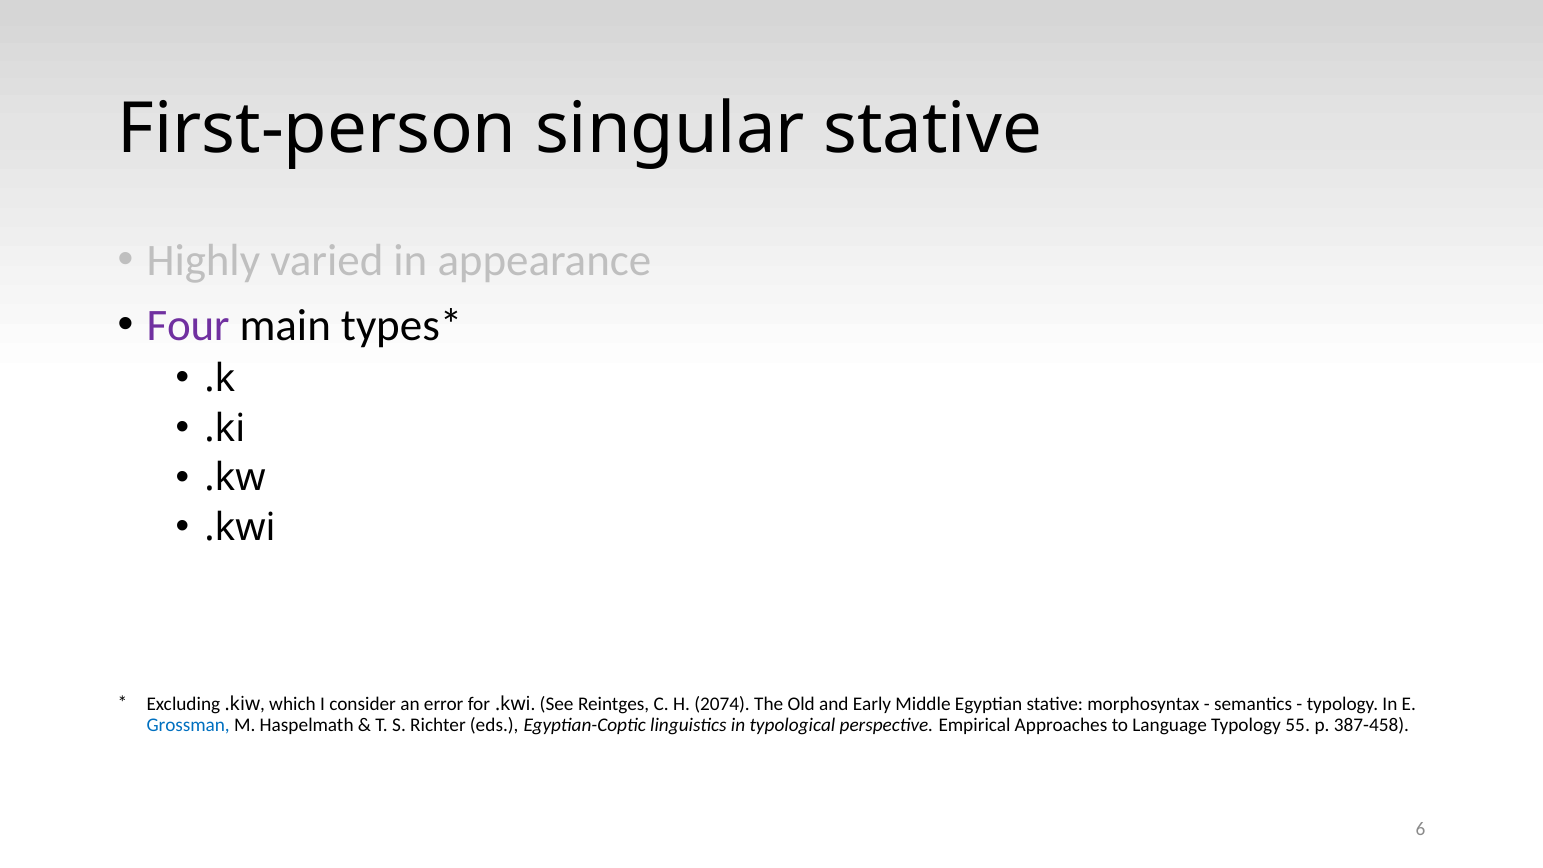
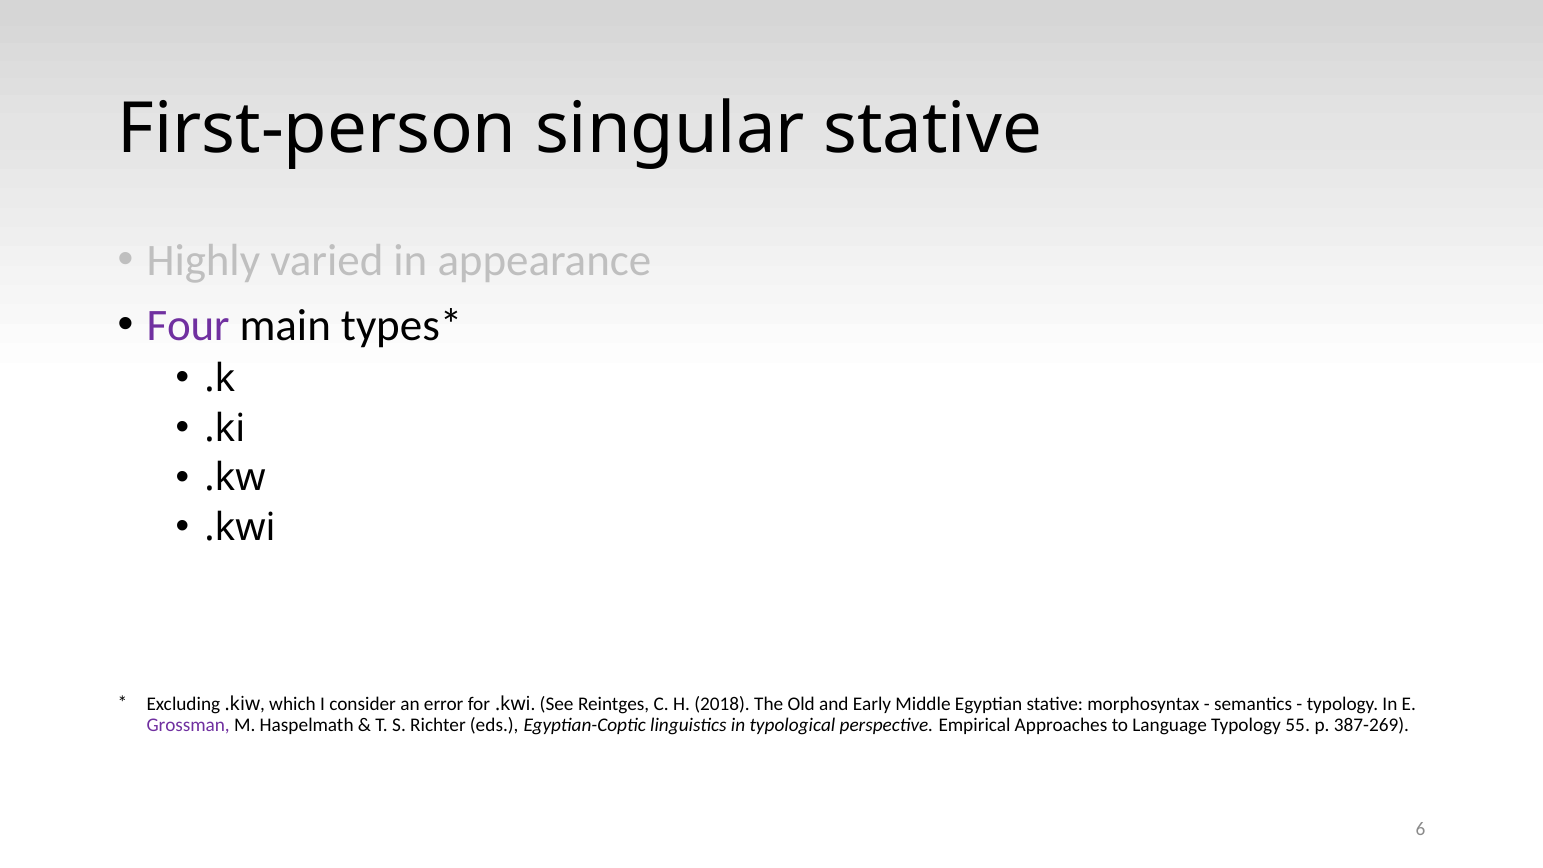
2074: 2074 -> 2018
Grossman colour: blue -> purple
387-458: 387-458 -> 387-269
